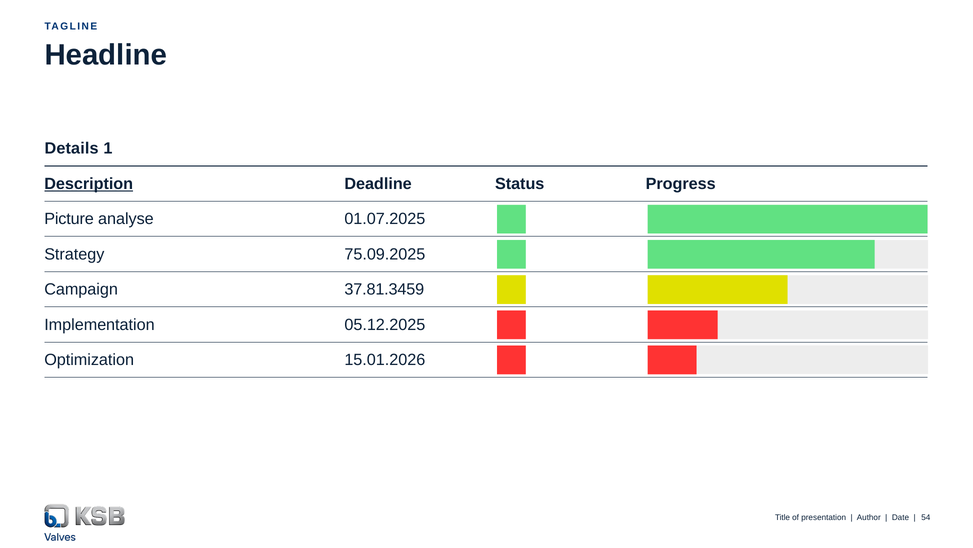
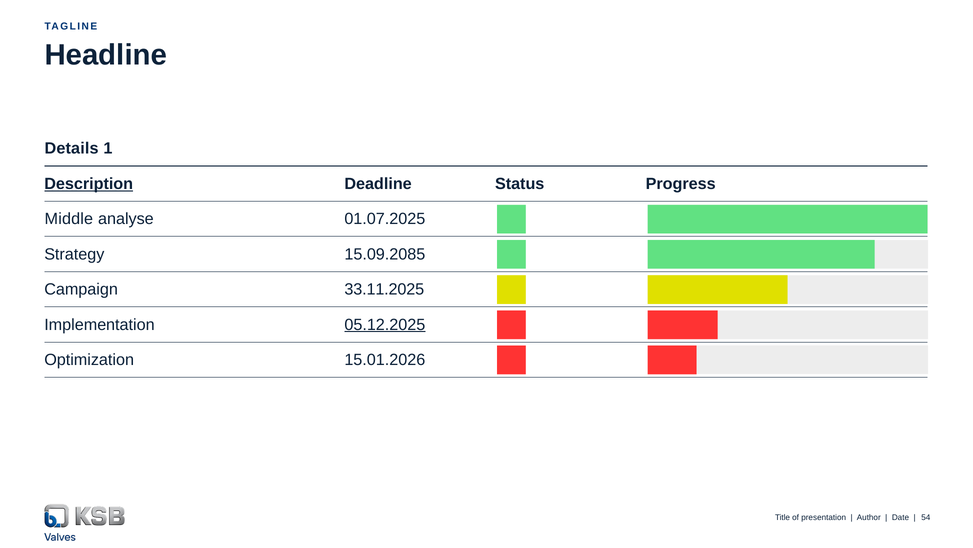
Picture: Picture -> Middle
75.09.2025: 75.09.2025 -> 15.09.2085
37.81.3459: 37.81.3459 -> 33.11.2025
05.12.2025 underline: none -> present
